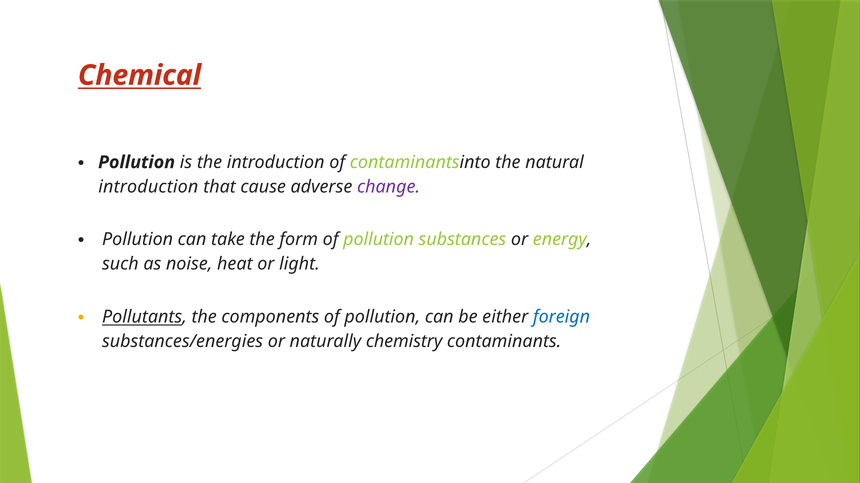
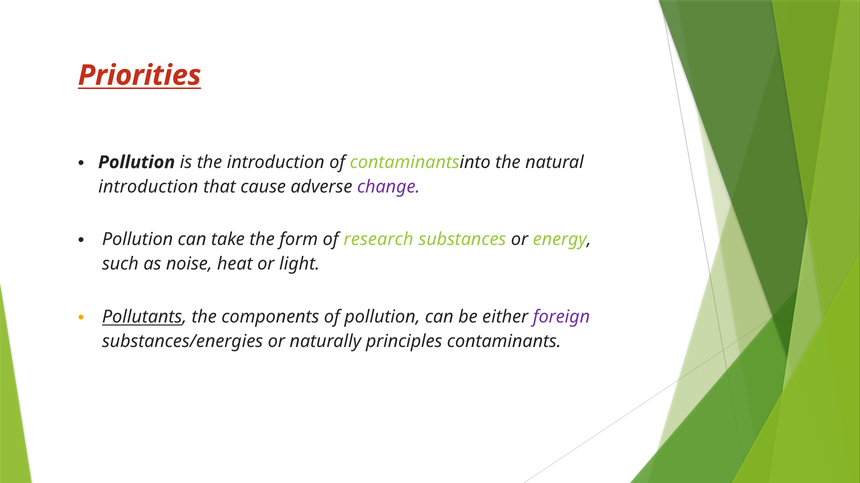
Chemical: Chemical -> Priorities
form of pollution: pollution -> research
foreign colour: blue -> purple
chemistry: chemistry -> principles
